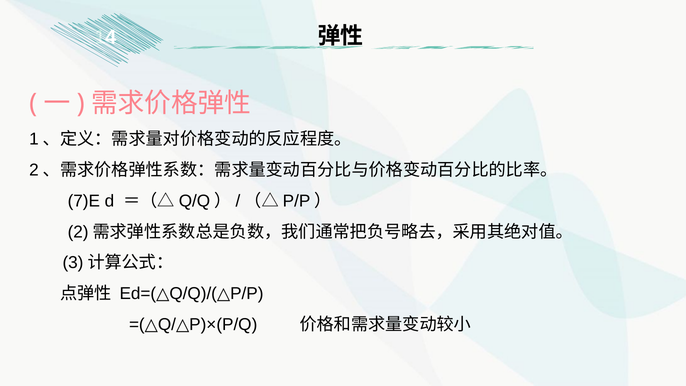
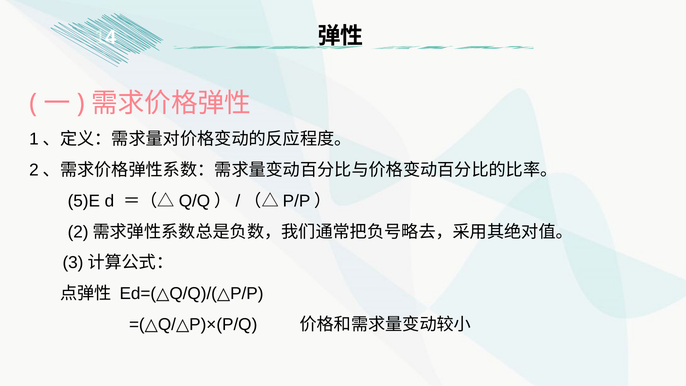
7)E: 7)E -> 5)E
